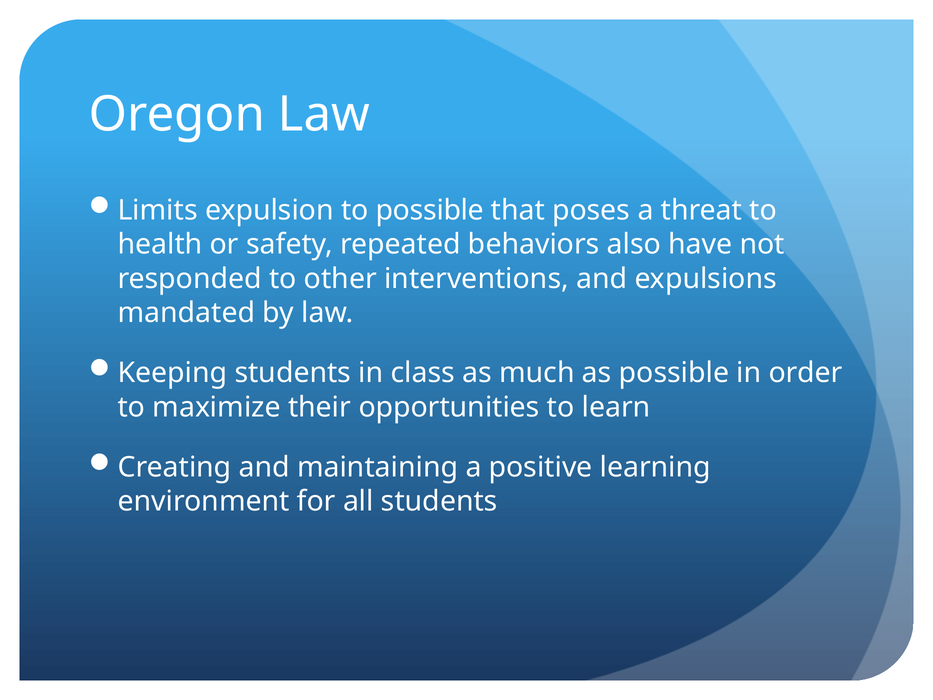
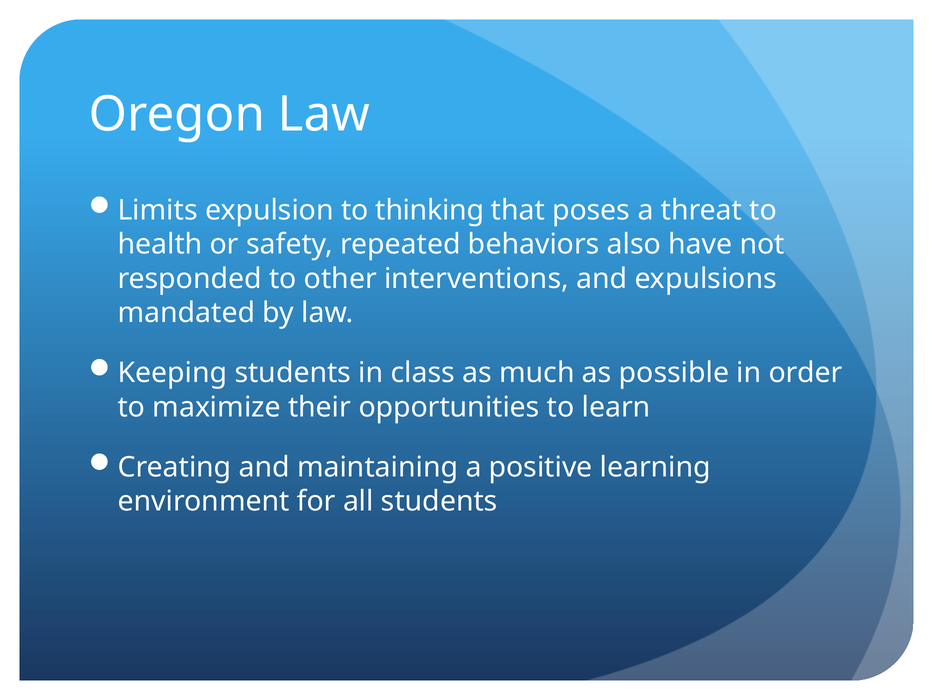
to possible: possible -> thinking
